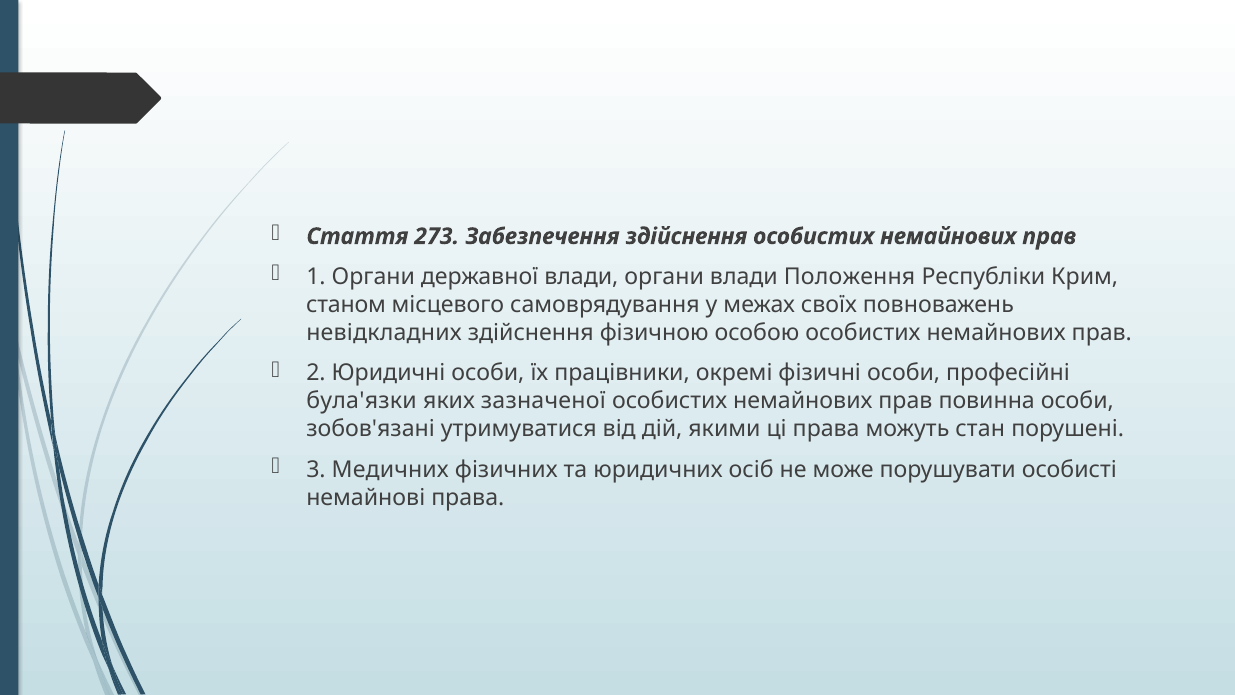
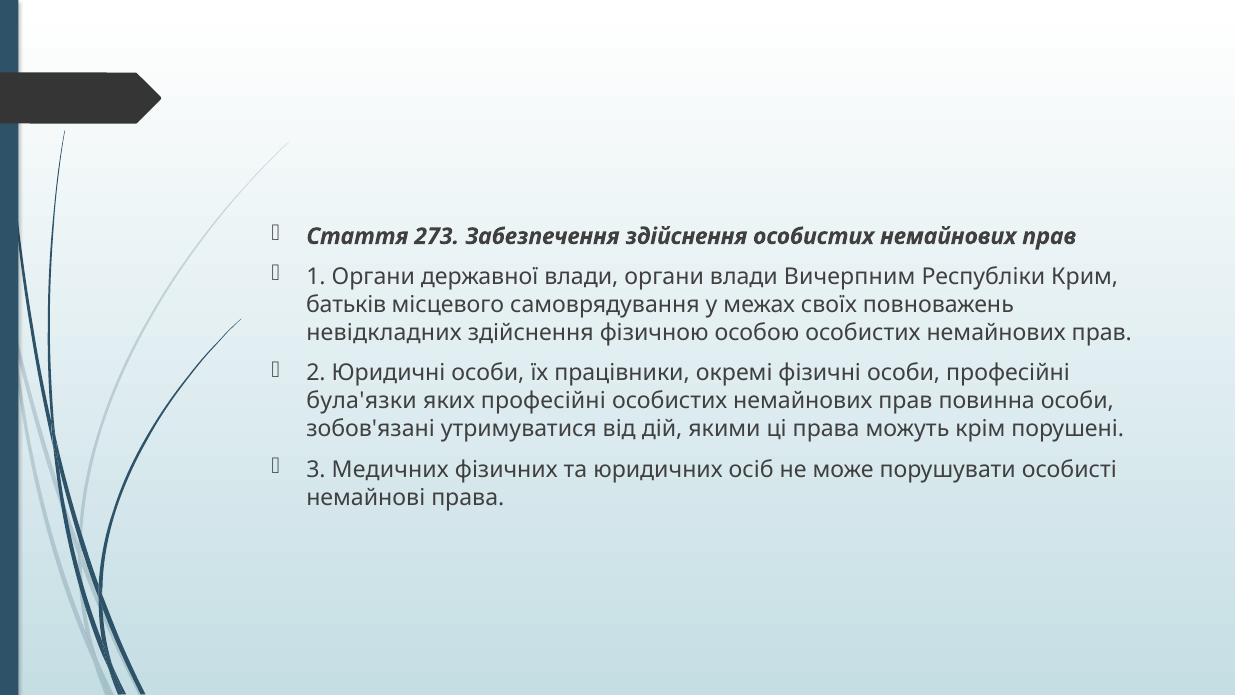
Положення: Положення -> Вичерпним
станом: станом -> батьків
яких зазначеної: зазначеної -> професійні
стан: стан -> крім
